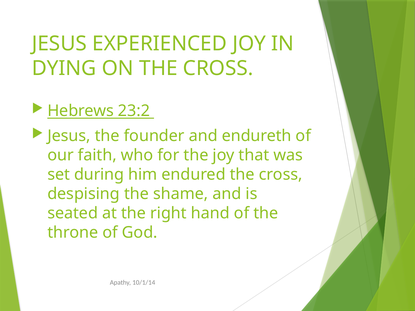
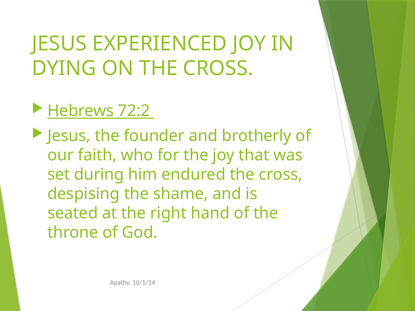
23:2: 23:2 -> 72:2
endureth: endureth -> brotherly
